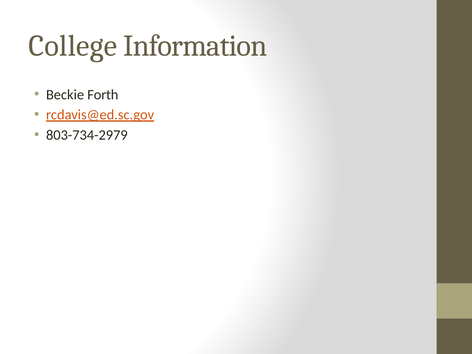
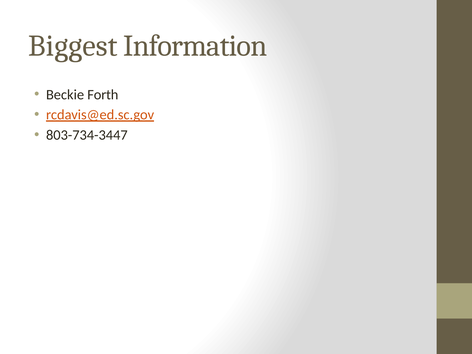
College: College -> Biggest
803-734-2979: 803-734-2979 -> 803-734-3447
